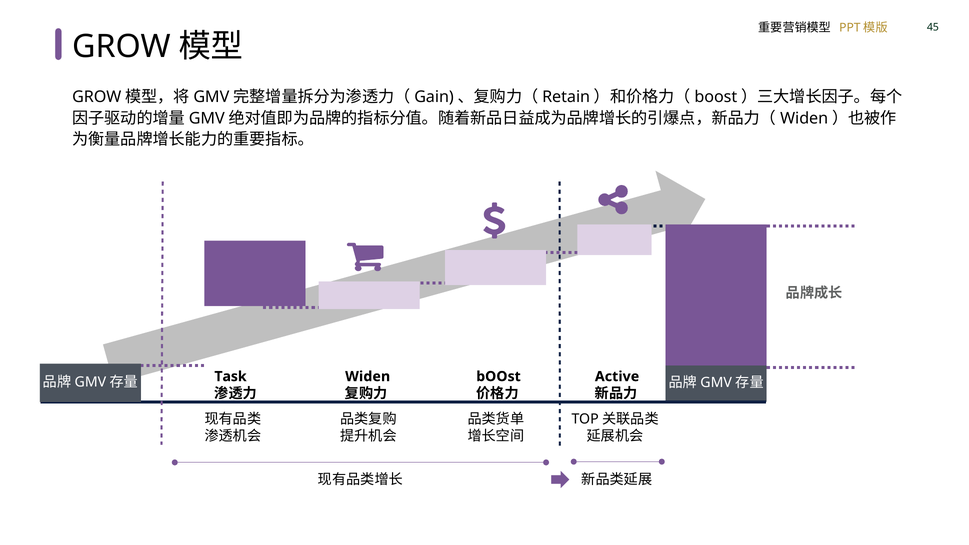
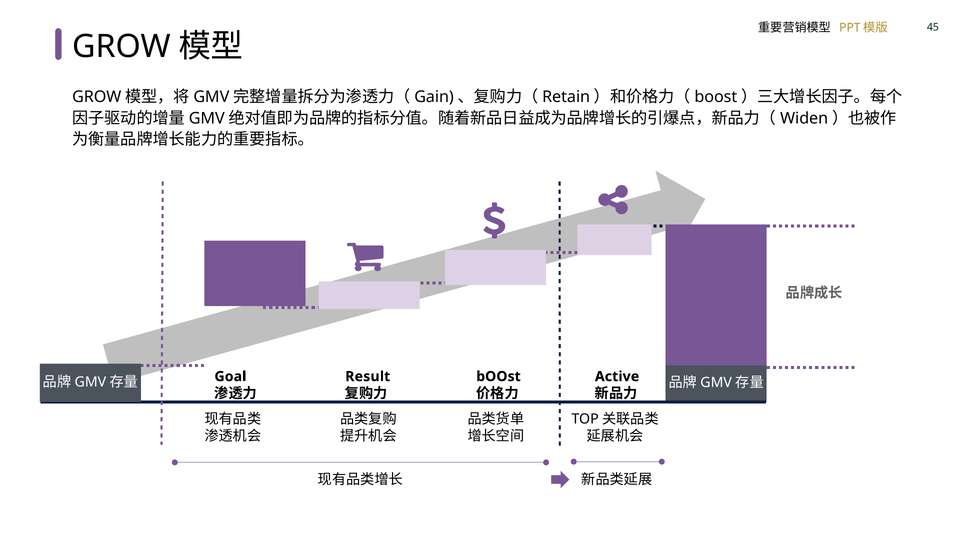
Task: Task -> Goal
Widen: Widen -> Result
